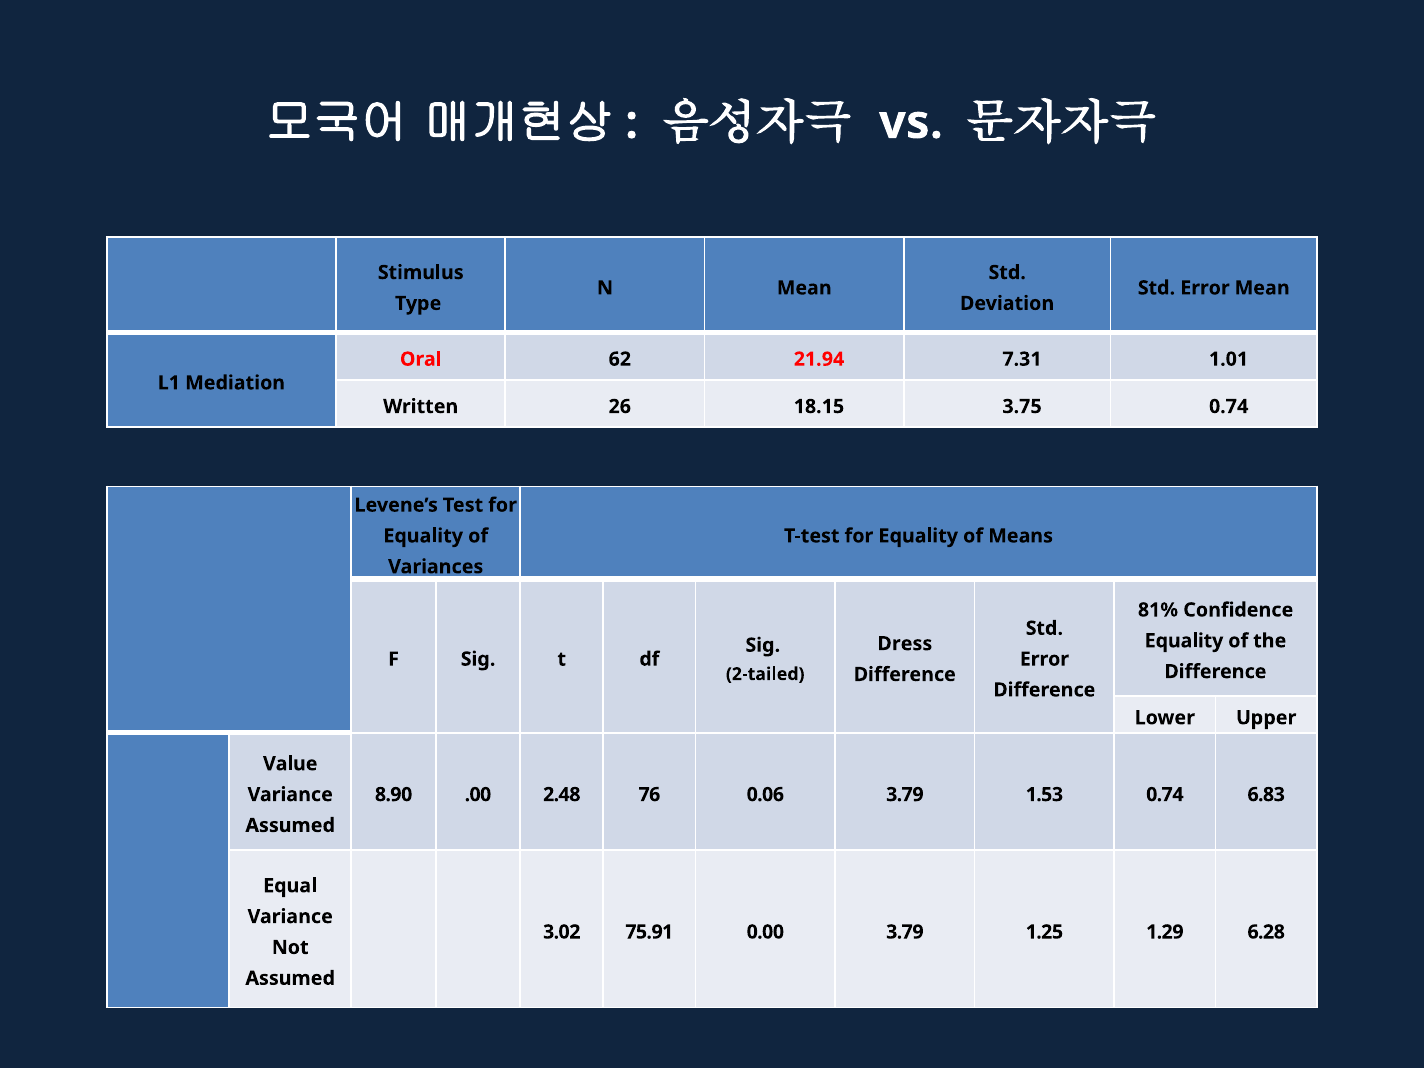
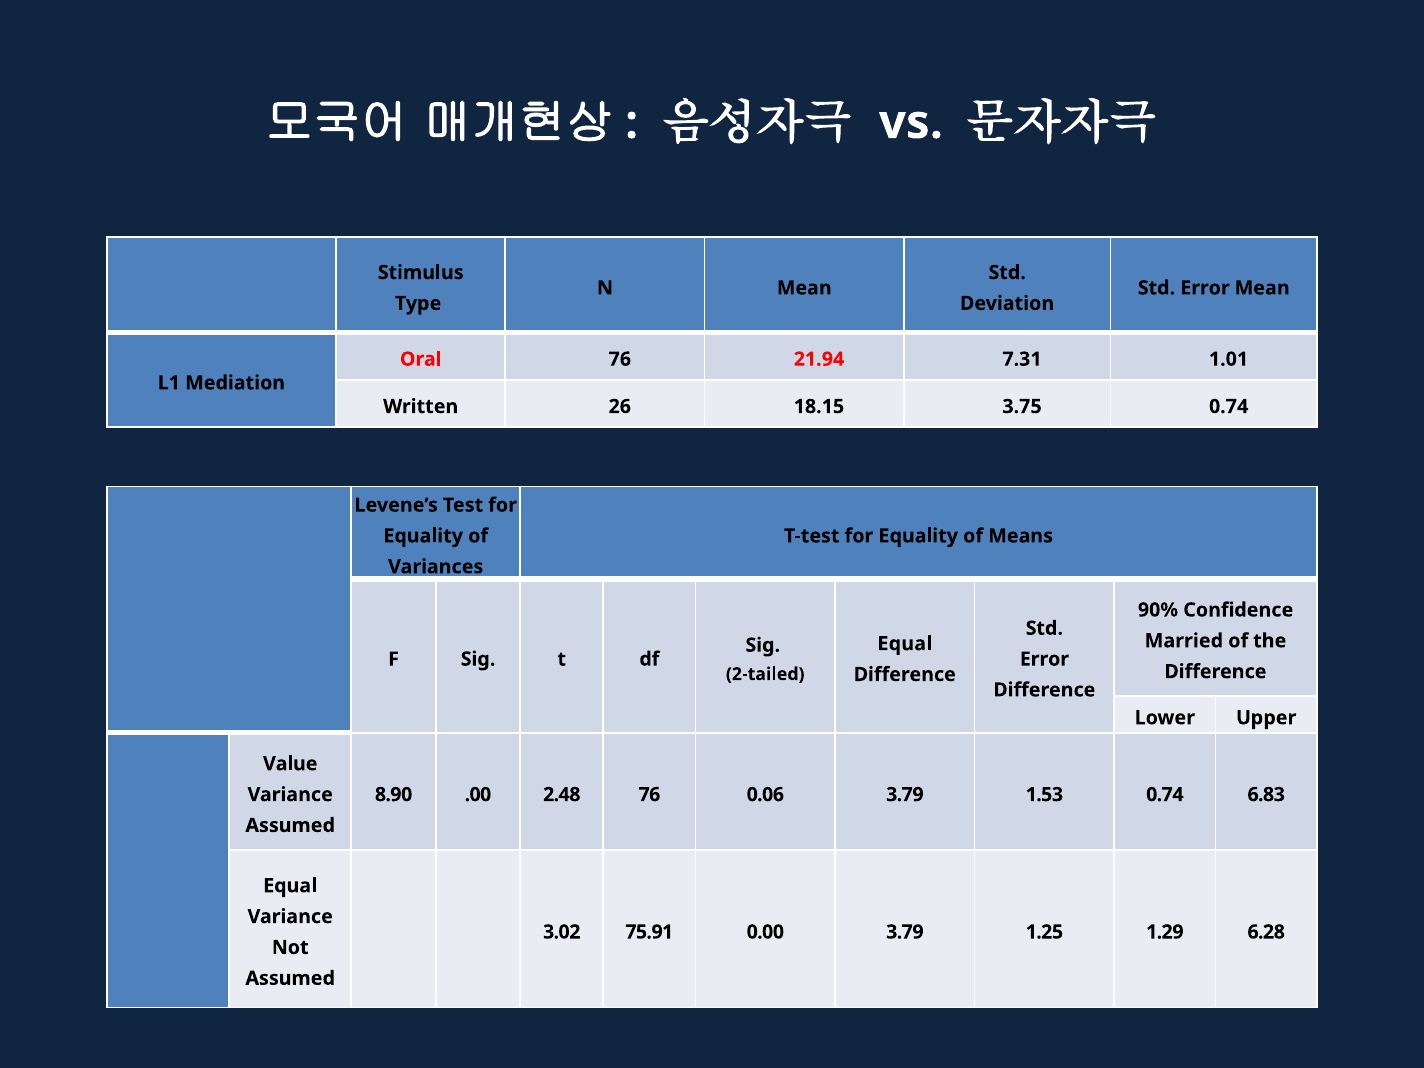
Oral 62: 62 -> 76
81%: 81% -> 90%
Equality at (1184, 641): Equality -> Married
Dress at (905, 644): Dress -> Equal
